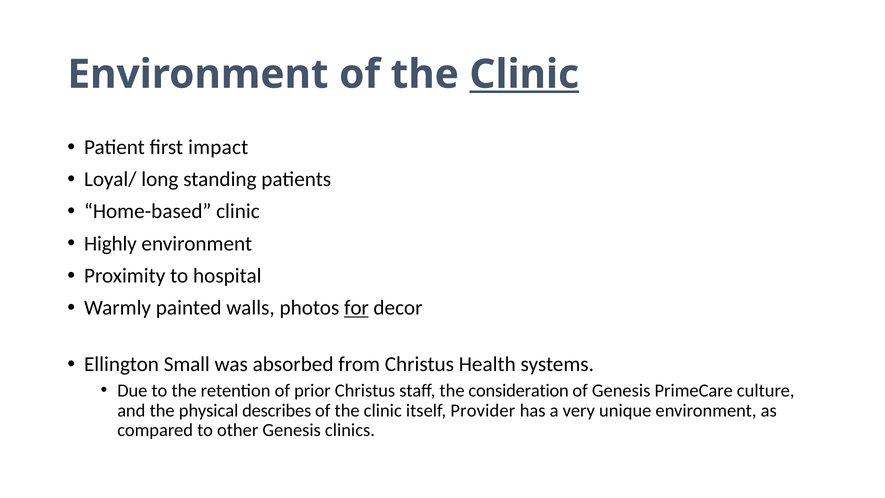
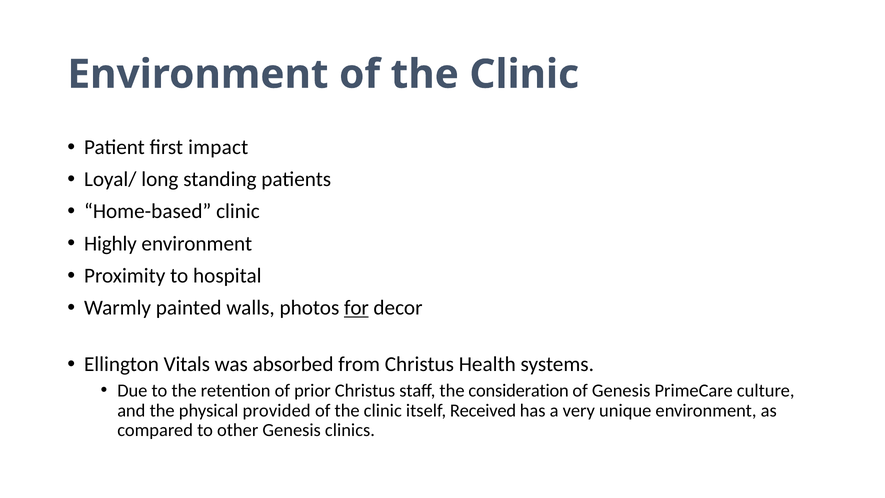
Clinic at (524, 74) underline: present -> none
Small: Small -> Vitals
describes: describes -> provided
Provider: Provider -> Received
